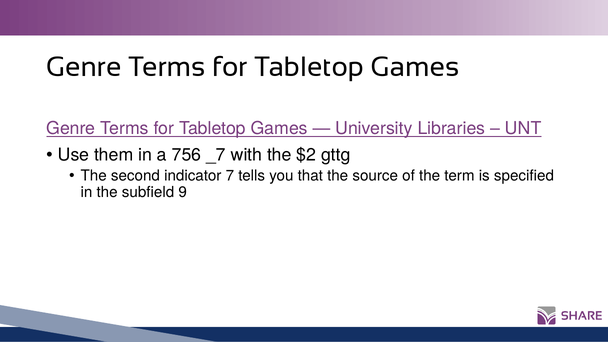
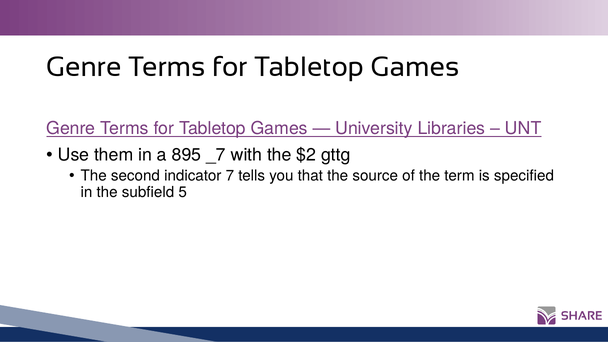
756: 756 -> 895
9: 9 -> 5
